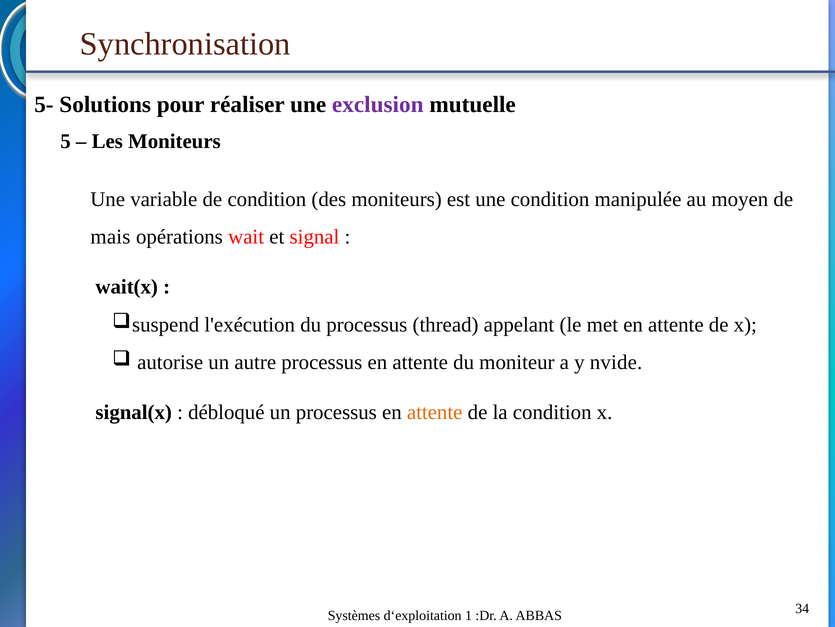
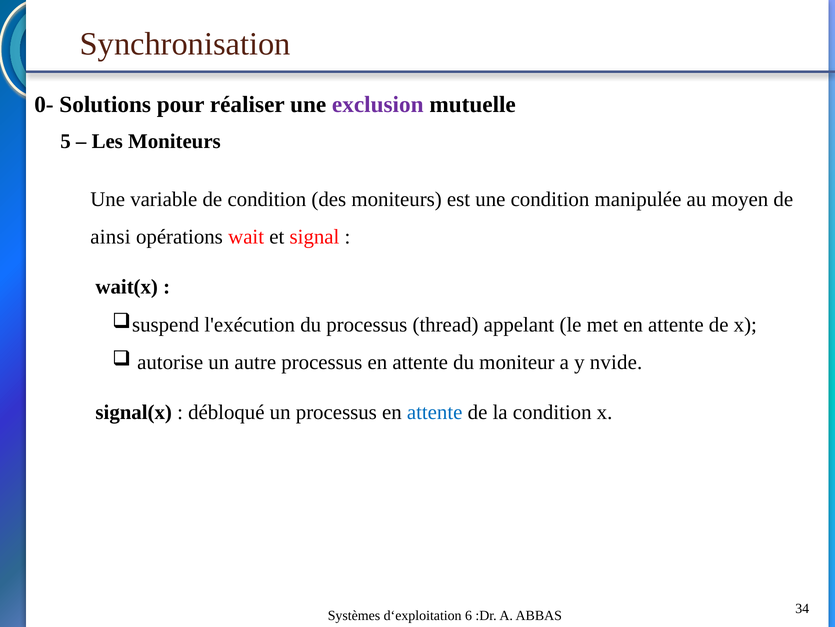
5-: 5- -> 0-
mais: mais -> ainsi
attente at (435, 412) colour: orange -> blue
1: 1 -> 6
